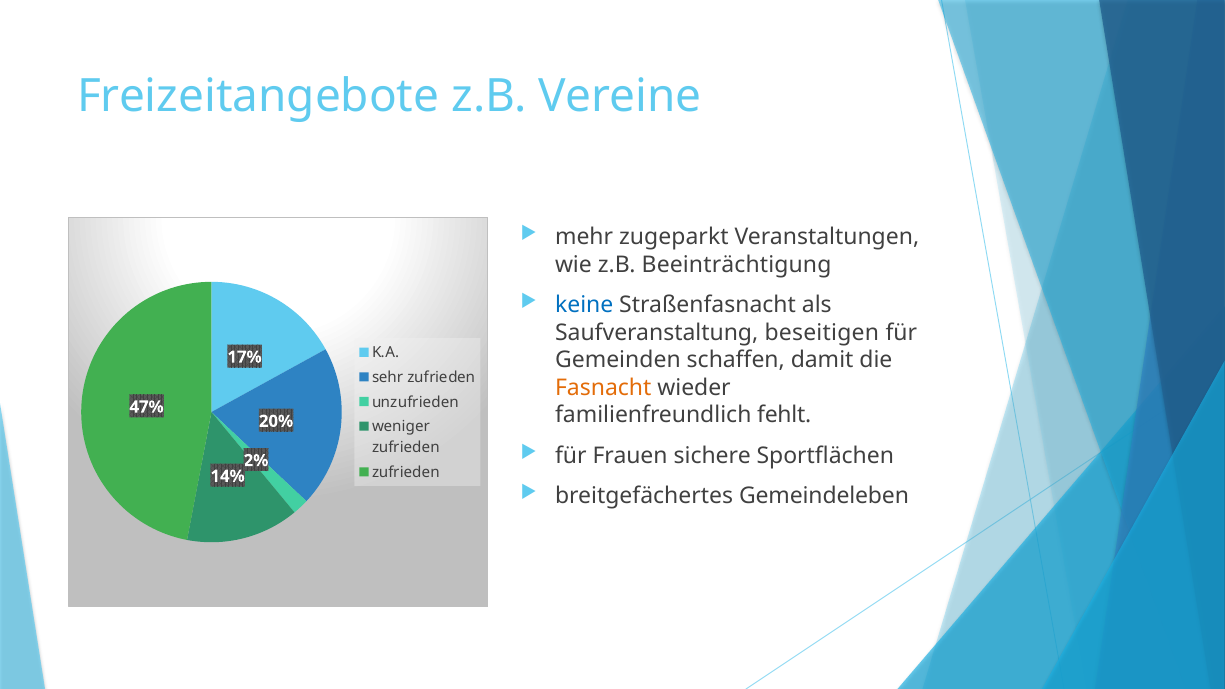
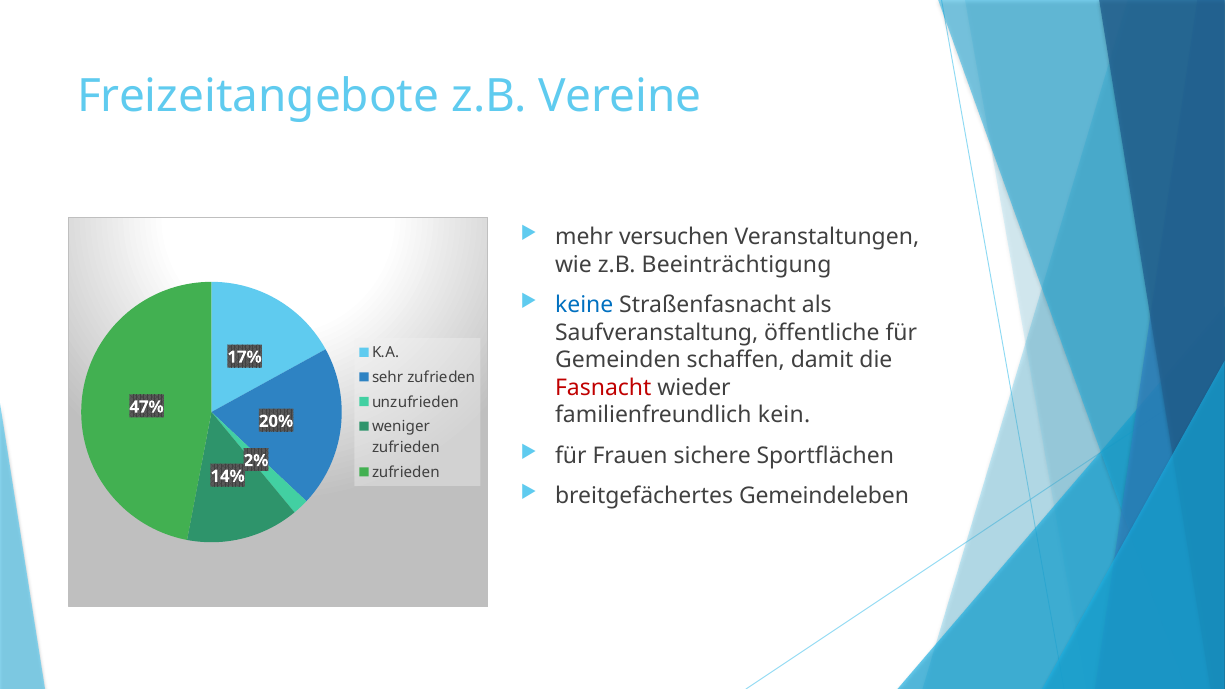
zugeparkt: zugeparkt -> versuchen
beseitigen: beseitigen -> öffentliche
Fasnacht colour: orange -> red
fehlt: fehlt -> kein
